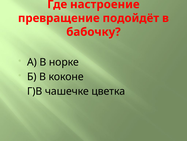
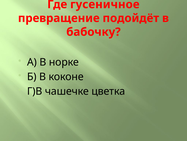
настроение: настроение -> гусеничное
